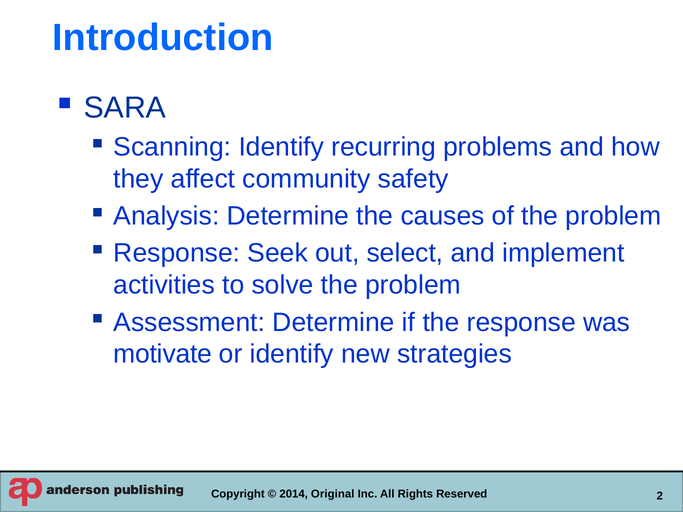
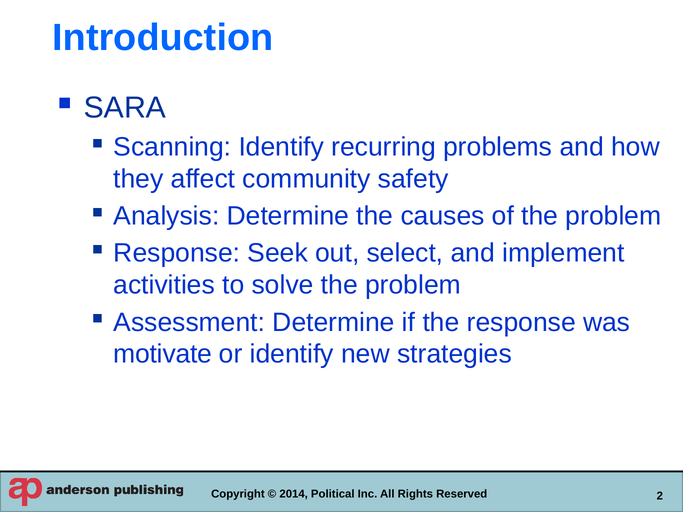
Original: Original -> Political
